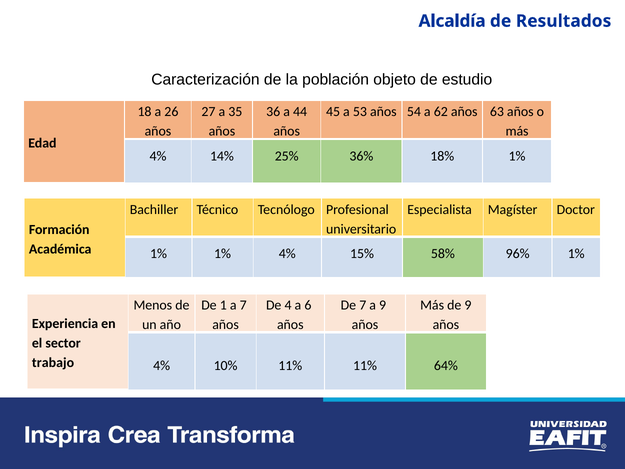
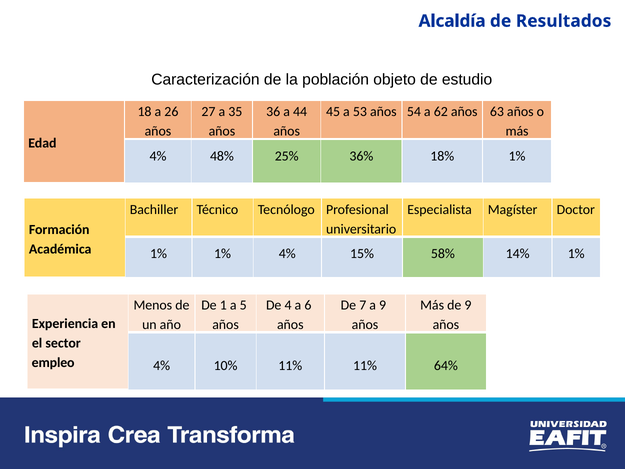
14%: 14% -> 48%
96%: 96% -> 14%
a 7: 7 -> 5
trabajo: trabajo -> empleo
